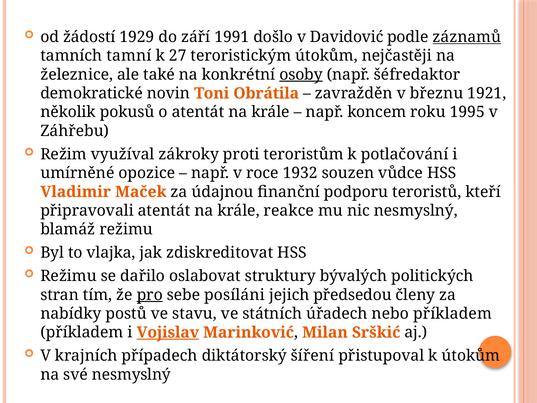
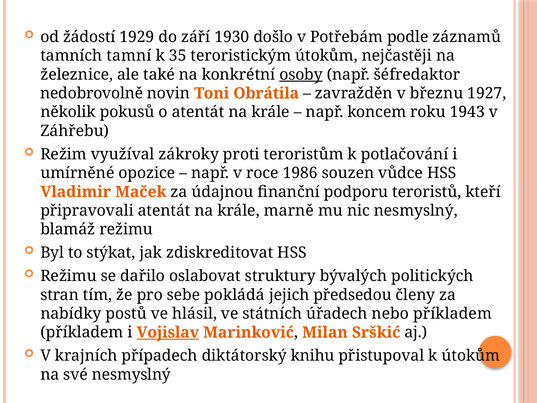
1991: 1991 -> 1930
Davidović: Davidović -> Potřebám
záznamů underline: present -> none
27: 27 -> 35
demokratické: demokratické -> nedobrovolně
1921: 1921 -> 1927
1995: 1995 -> 1943
1932: 1932 -> 1986
reakce: reakce -> marně
vlajka: vlajka -> stýkat
pro underline: present -> none
posíláni: posíláni -> pokládá
stavu: stavu -> hlásil
šíření: šíření -> knihu
